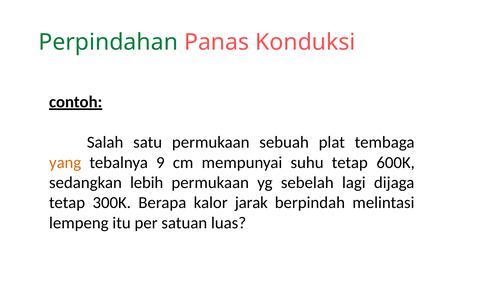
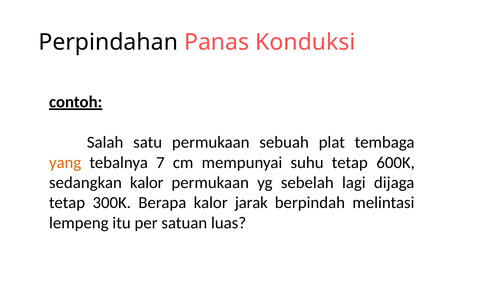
Perpindahan colour: green -> black
9: 9 -> 7
sedangkan lebih: lebih -> kalor
